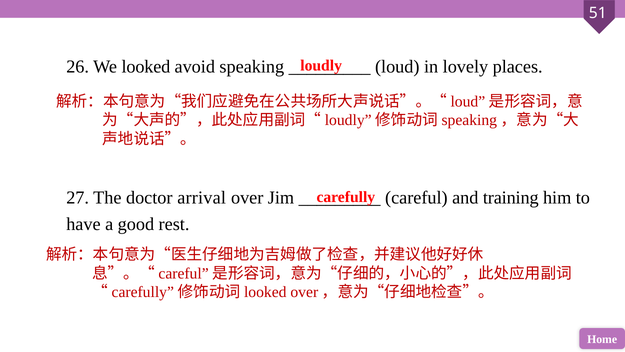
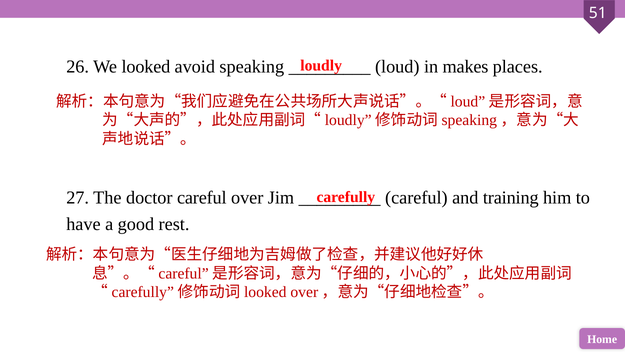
lovely: lovely -> makes
doctor arrival: arrival -> careful
